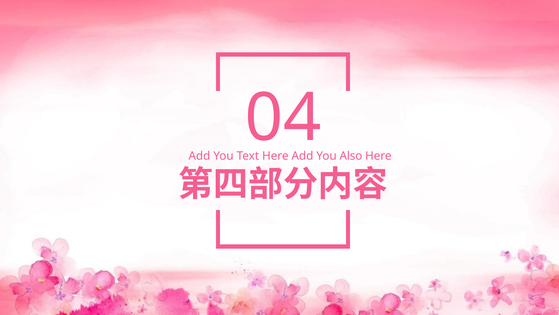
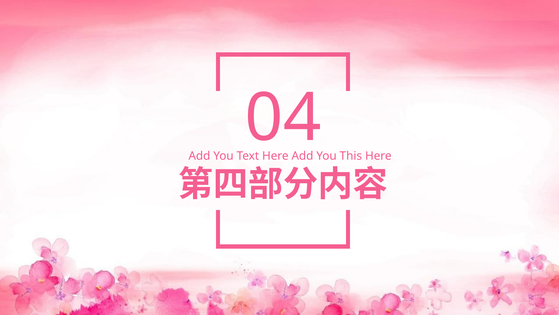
Also: Also -> This
